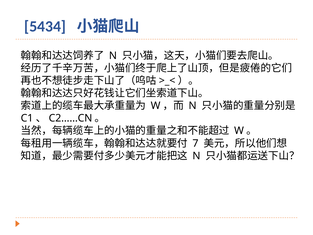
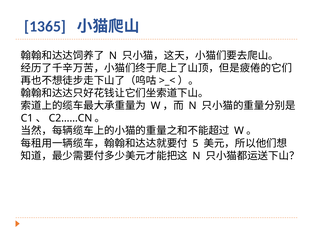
5434: 5434 -> 1365
7: 7 -> 5
